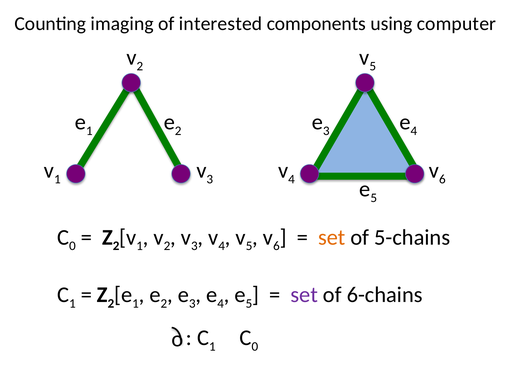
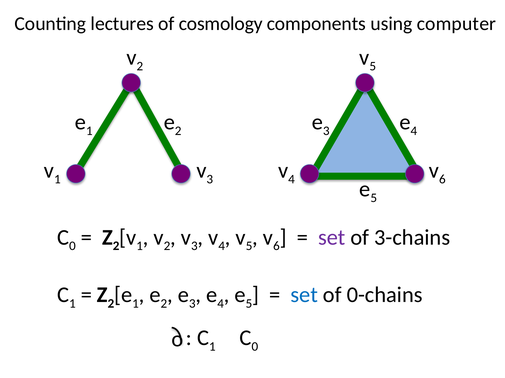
imaging: imaging -> lectures
interested: interested -> cosmology
set at (332, 238) colour: orange -> purple
5-chains: 5-chains -> 3-chains
set at (304, 295) colour: purple -> blue
6-chains: 6-chains -> 0-chains
